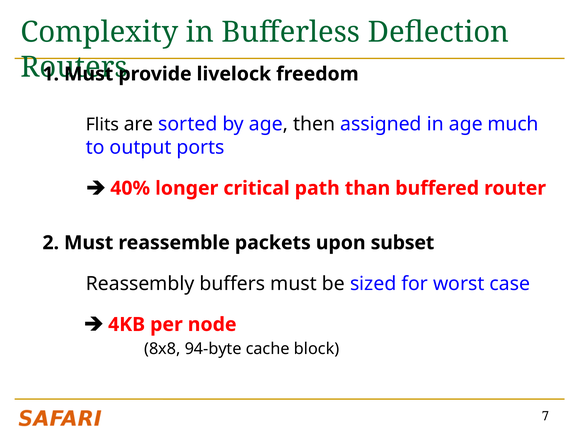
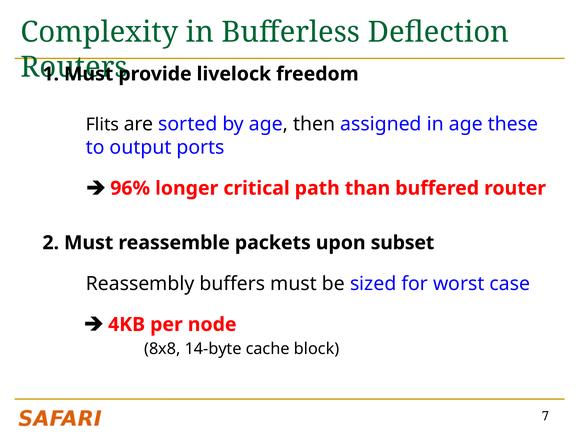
much: much -> these
40%: 40% -> 96%
94-byte: 94-byte -> 14-byte
